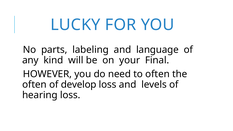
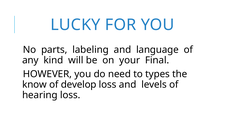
to often: often -> types
often at (34, 85): often -> know
